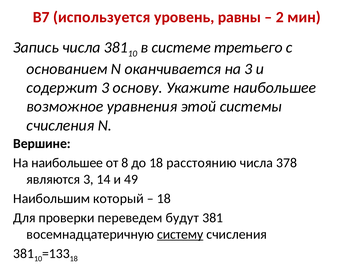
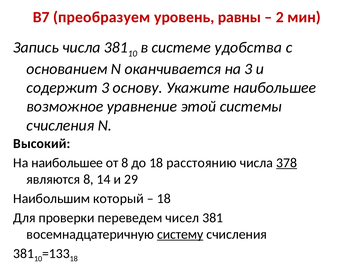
используется: используется -> преобразуем
третьего: третьего -> удобства
уравнения: уравнения -> уравнение
Вершине: Вершине -> Высокий
378 underline: none -> present
являются 3: 3 -> 8
49: 49 -> 29
будут: будут -> чисел
